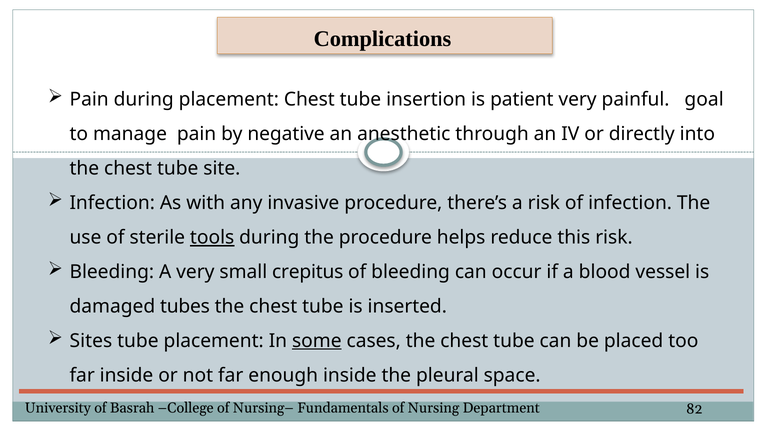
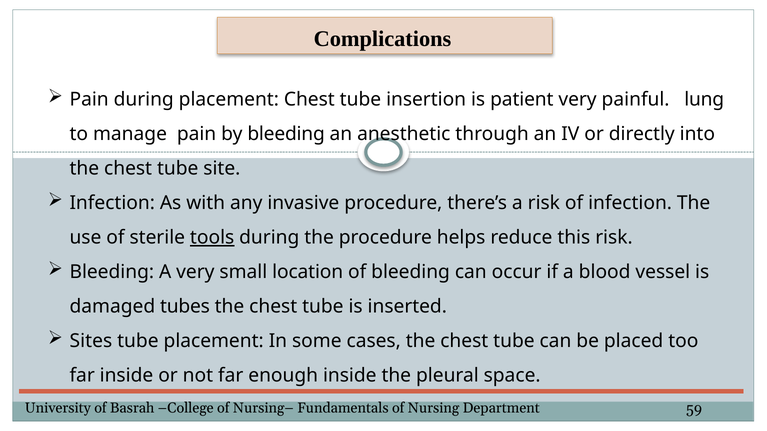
goal: goal -> lung
by negative: negative -> bleeding
crepitus: crepitus -> location
some underline: present -> none
82: 82 -> 59
